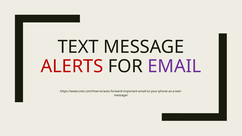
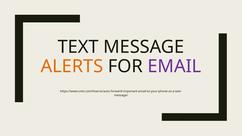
ALERTS colour: red -> orange
